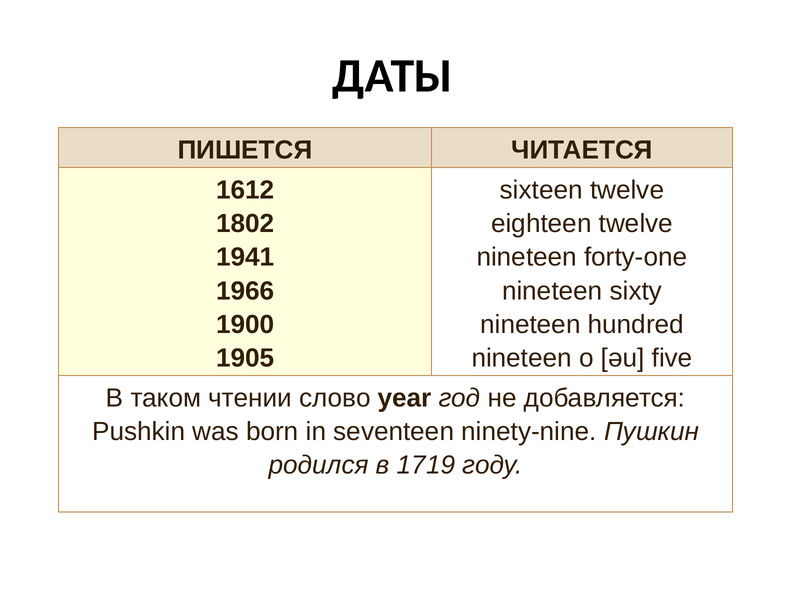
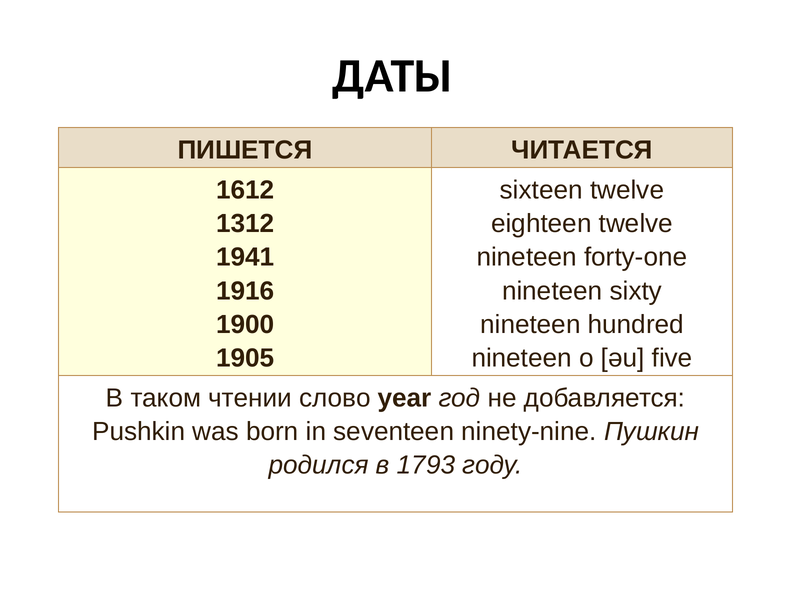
1802: 1802 -> 1312
1966: 1966 -> 1916
1719: 1719 -> 1793
